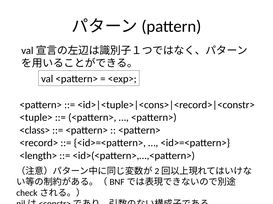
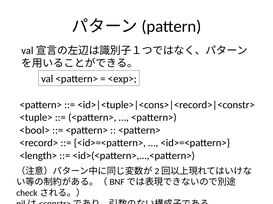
<class>: <class> -> <bool>
